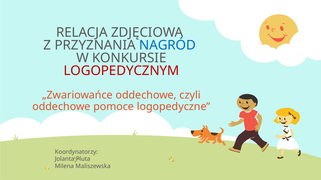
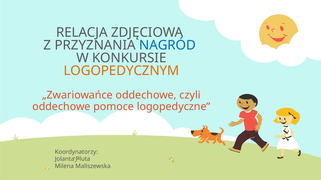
LOGOPEDYCZNYM colour: red -> orange
